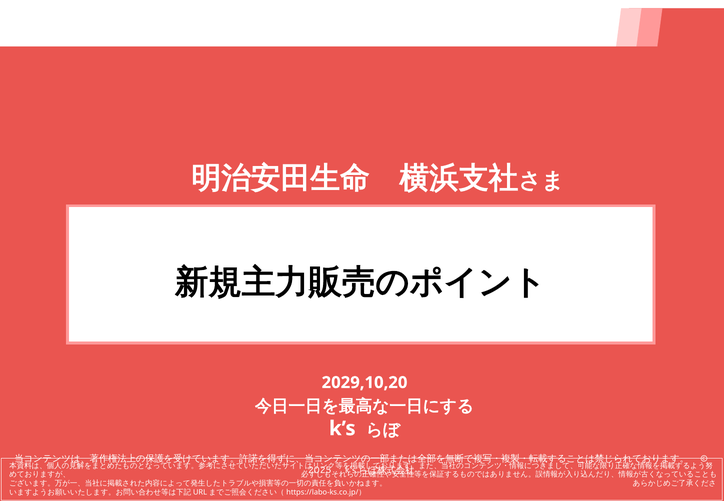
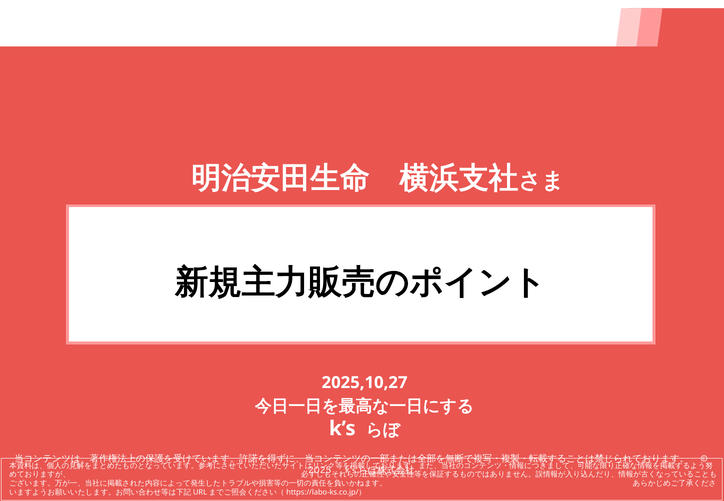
2029,10,20: 2029,10,20 -> 2025,10,27
